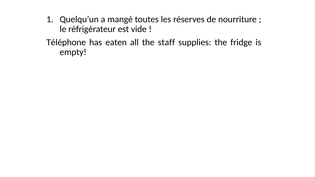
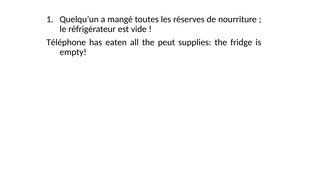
staff: staff -> peut
